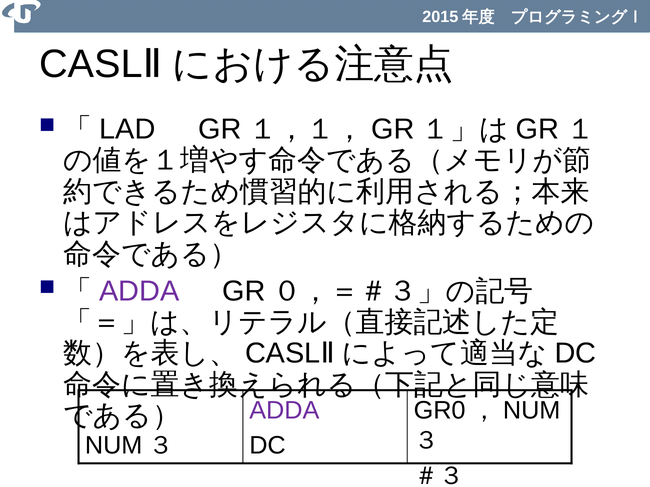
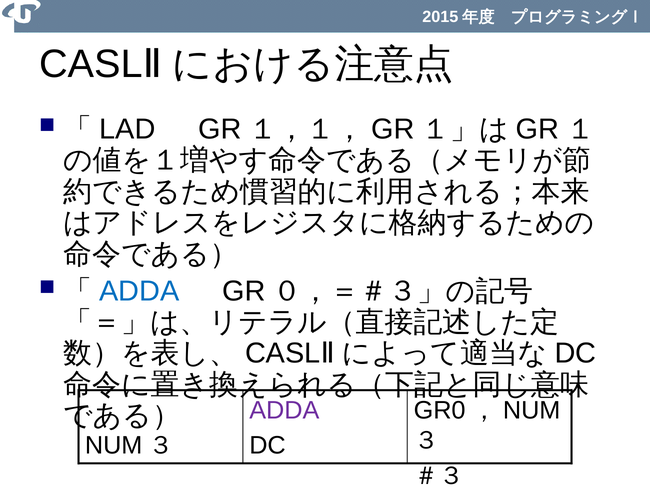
ADDA at (139, 291) colour: purple -> blue
